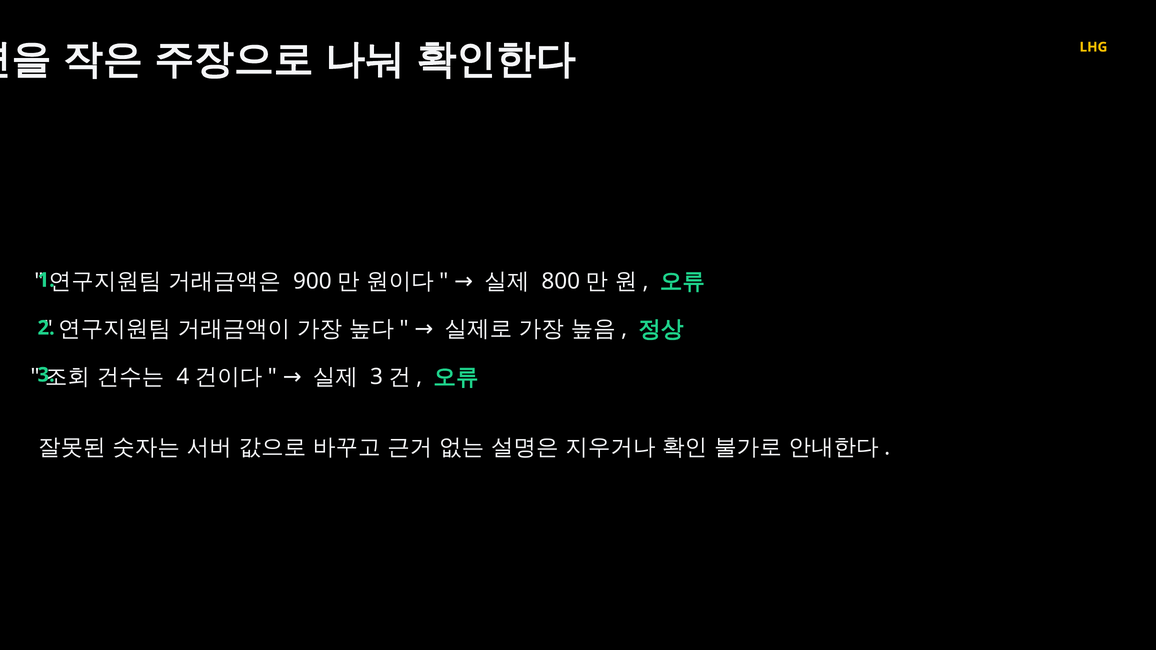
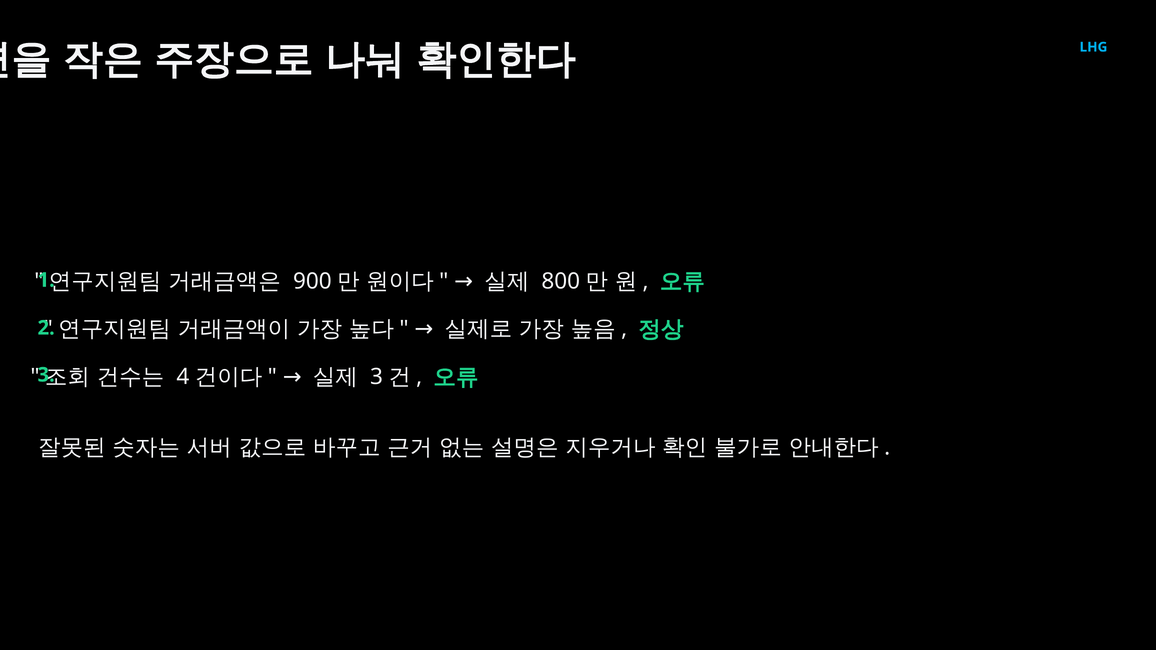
LHG colour: yellow -> light blue
